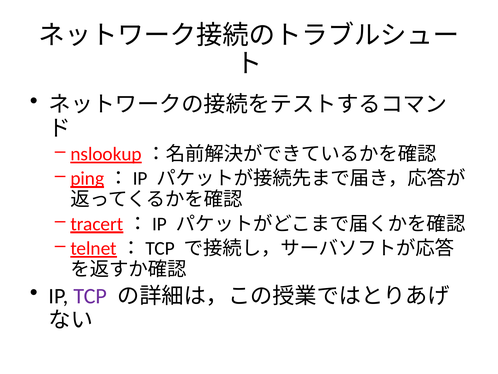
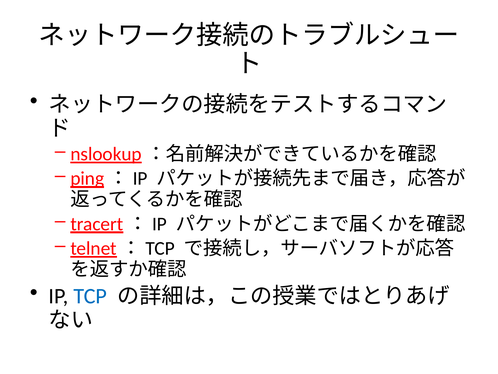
TCP colour: purple -> blue
